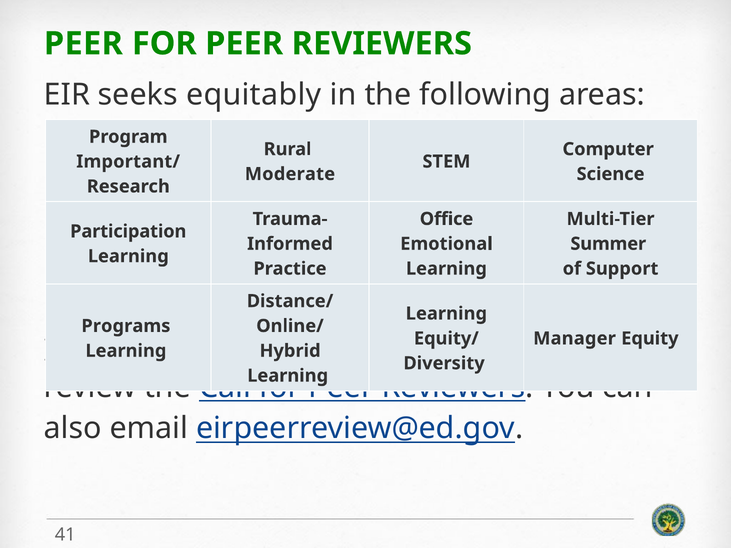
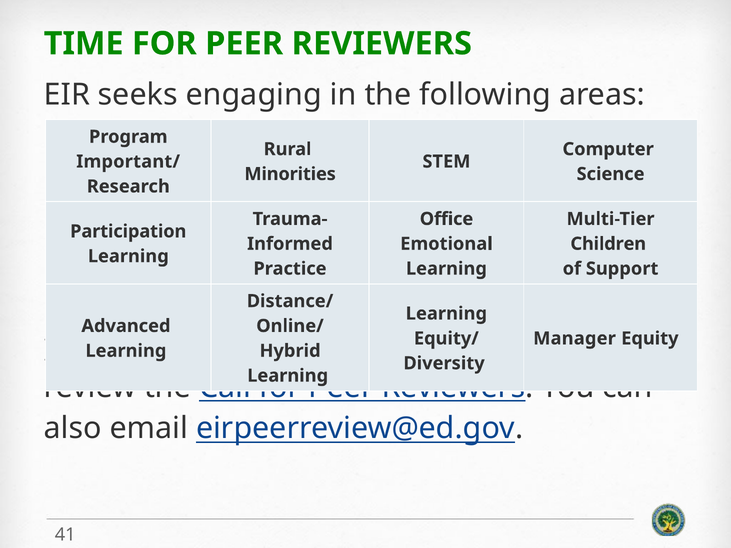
PEER at (83, 44): PEER -> TIME
equitably: equitably -> engaging
Moderate: Moderate -> Minorities
Summer: Summer -> Children
Programs: Programs -> Advanced
